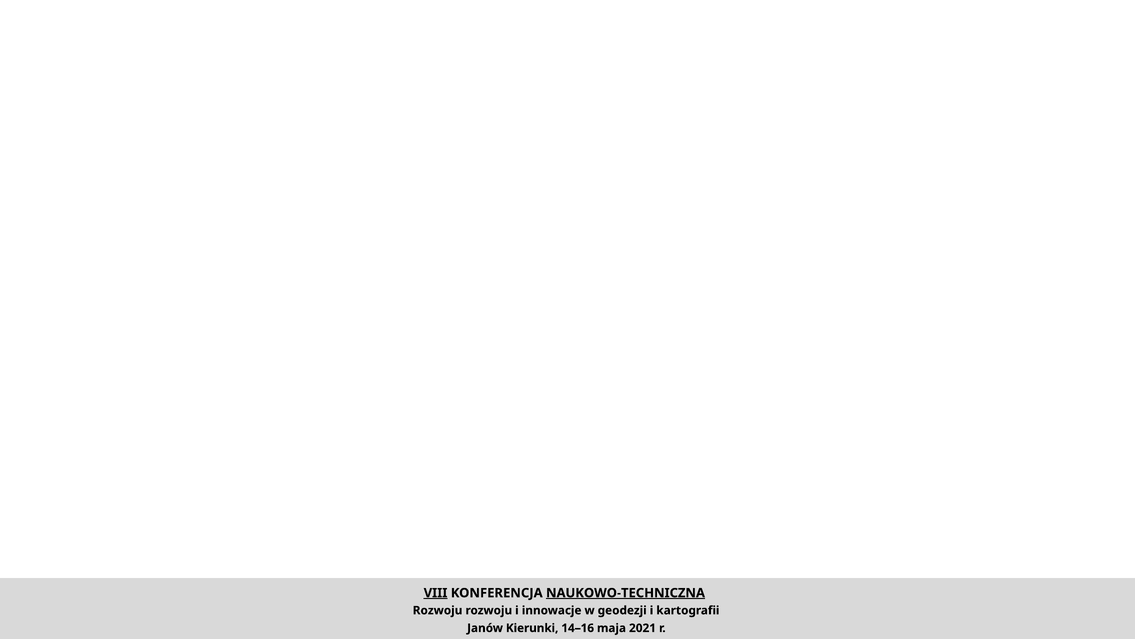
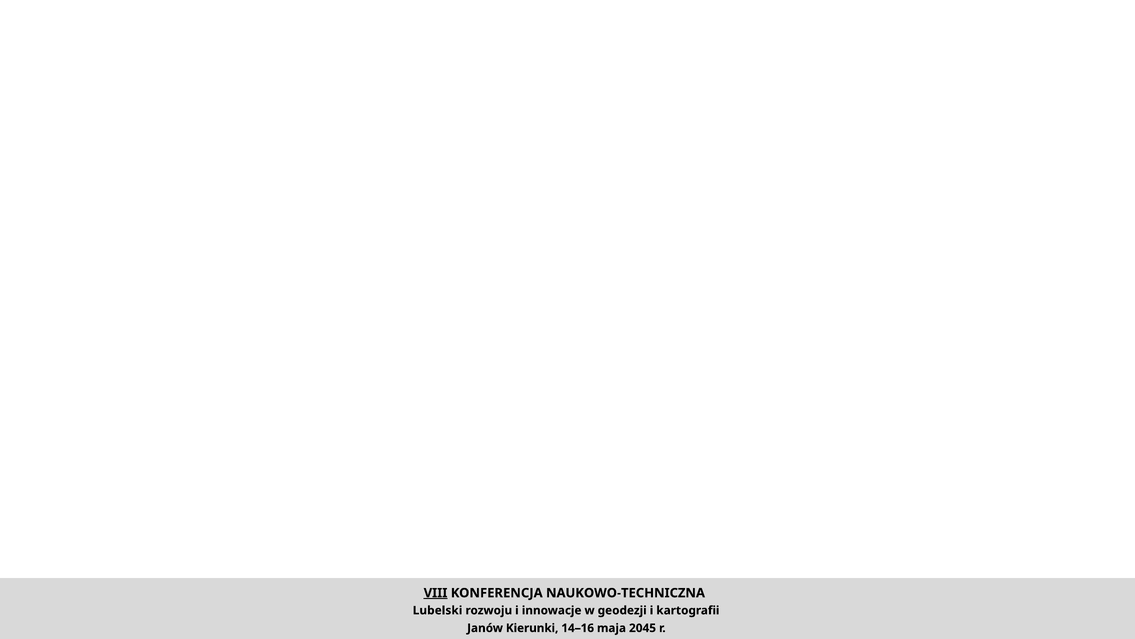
NAUKOWO-TECHNICZNA underline: present -> none
Rozwoju at (438, 610): Rozwoju -> Lubelski
2021: 2021 -> 2045
